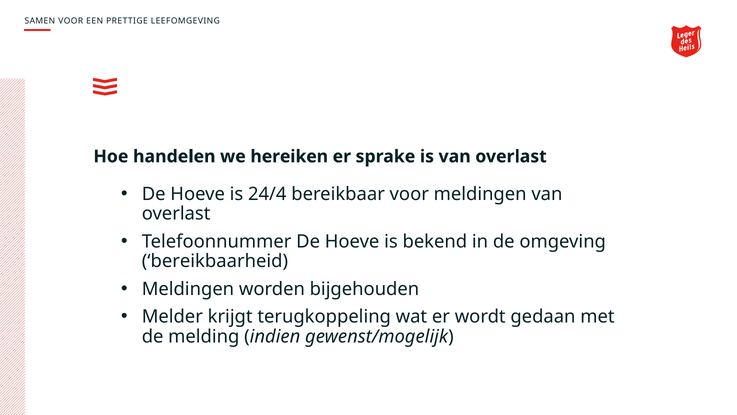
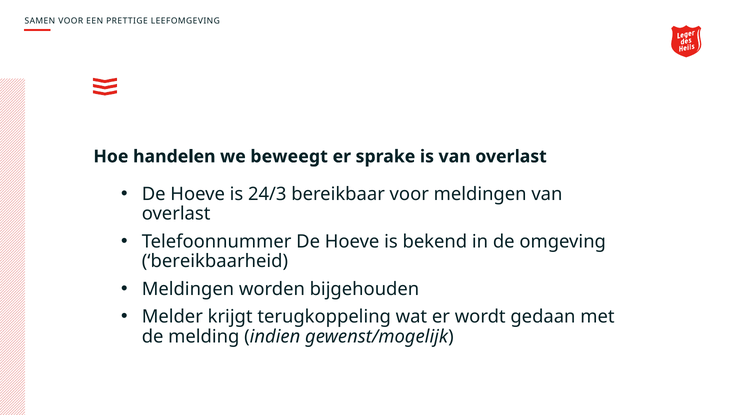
hereiken: hereiken -> beweegt
24/4: 24/4 -> 24/3
